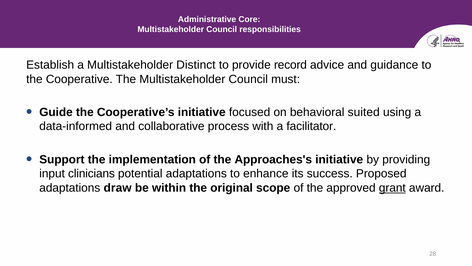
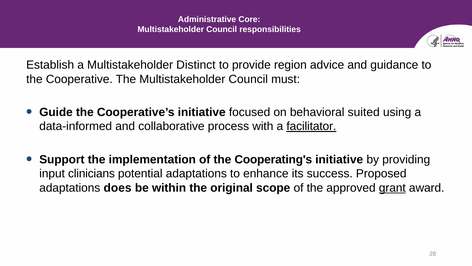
record: record -> region
facilitator underline: none -> present
Approaches's: Approaches's -> Cooperating's
draw: draw -> does
